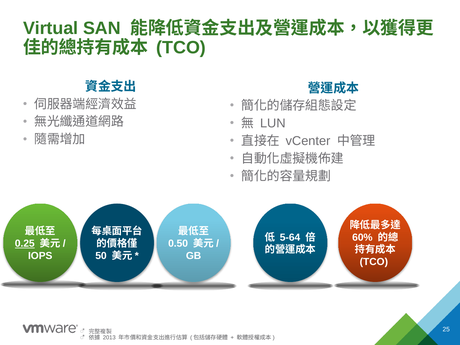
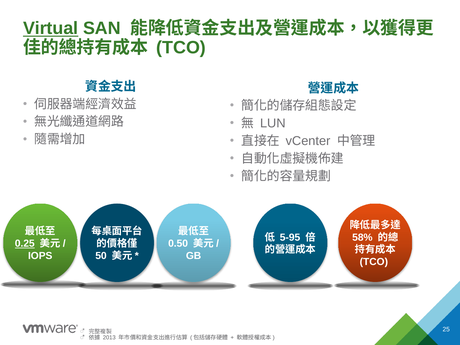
Virtual underline: none -> present
60%: 60% -> 58%
5-64: 5-64 -> 5-95
